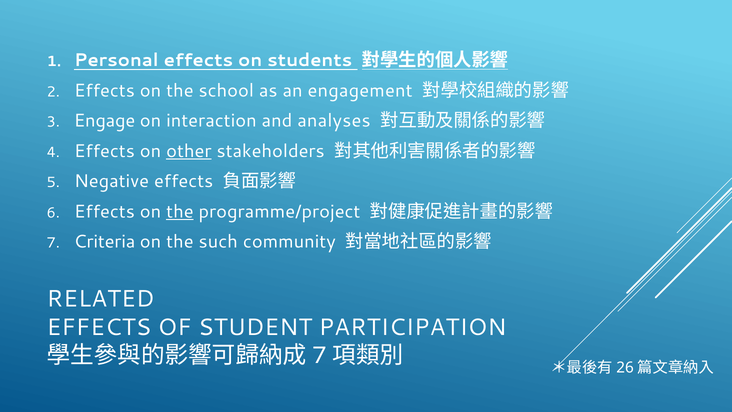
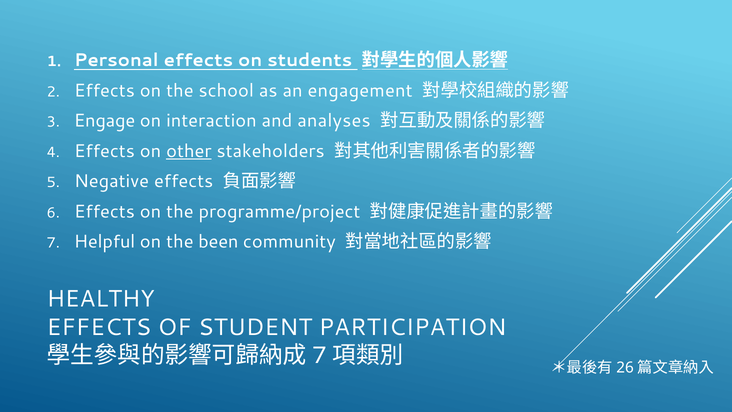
the at (180, 211) underline: present -> none
Criteria: Criteria -> Helpful
such: such -> been
RELATED: RELATED -> HEALTHY
